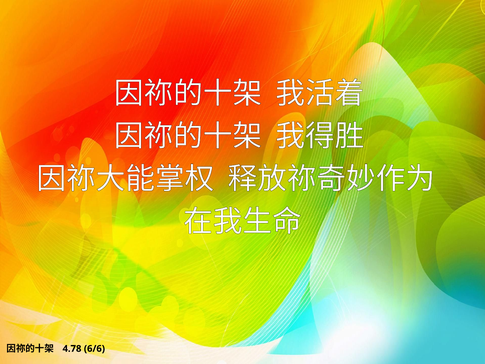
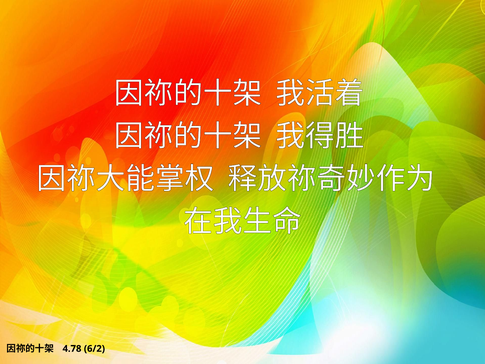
6/6: 6/6 -> 6/2
